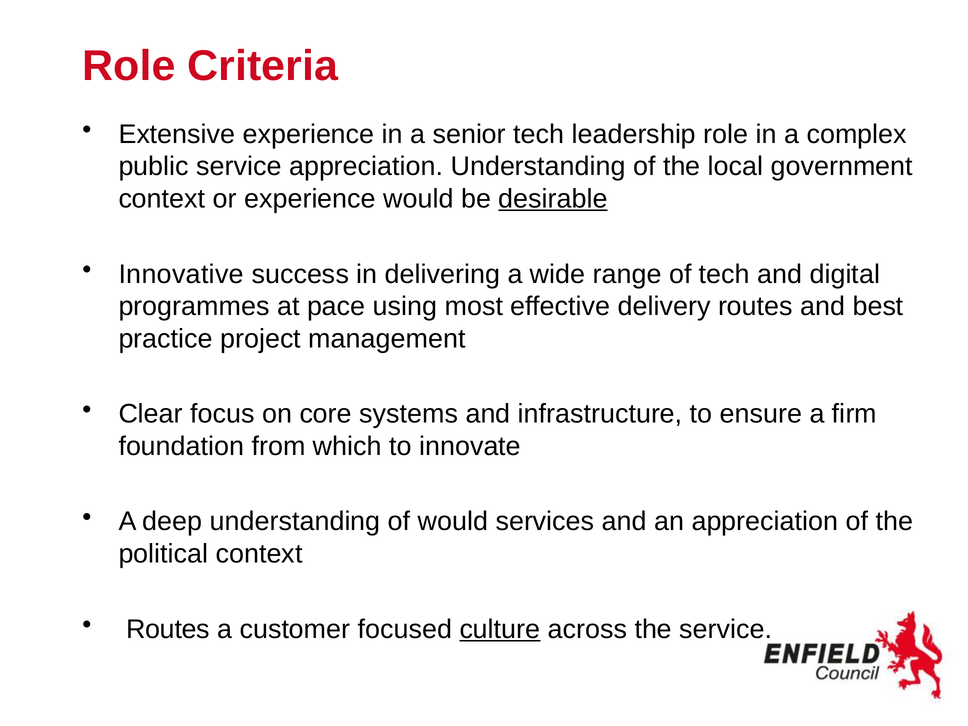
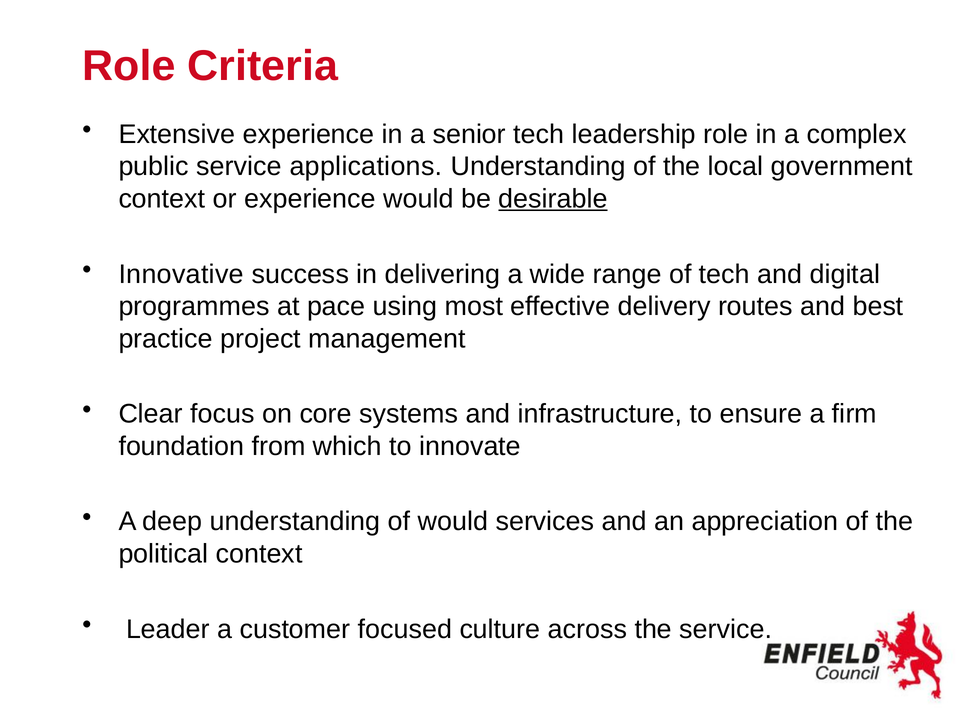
service appreciation: appreciation -> applications
Routes at (168, 629): Routes -> Leader
culture underline: present -> none
